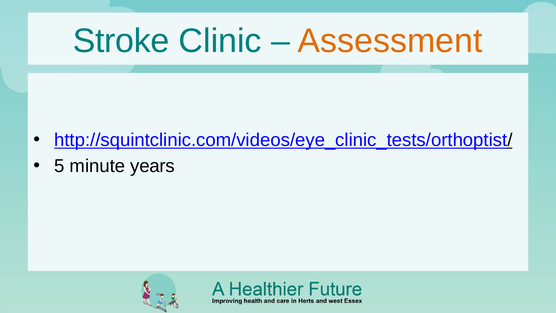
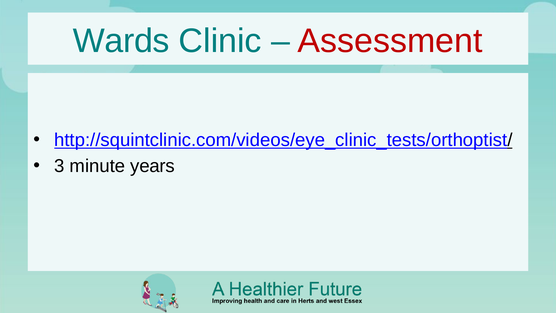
Stroke: Stroke -> Wards
Assessment colour: orange -> red
5: 5 -> 3
